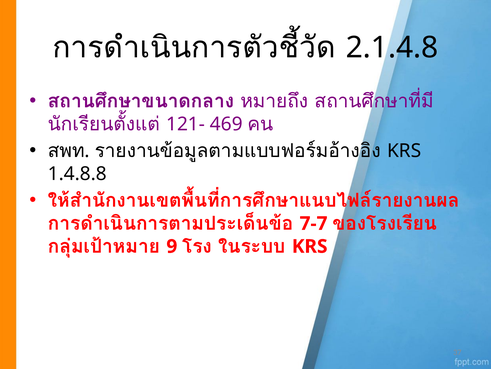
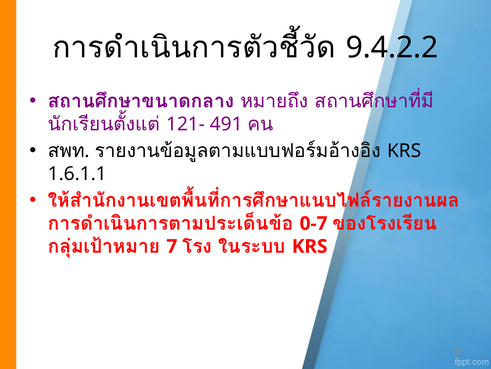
2.1.4.8: 2.1.4.8 -> 9.4.2.2
469: 469 -> 491
1.4.8.8: 1.4.8.8 -> 1.6.1.1
7-7: 7-7 -> 0-7
9: 9 -> 7
